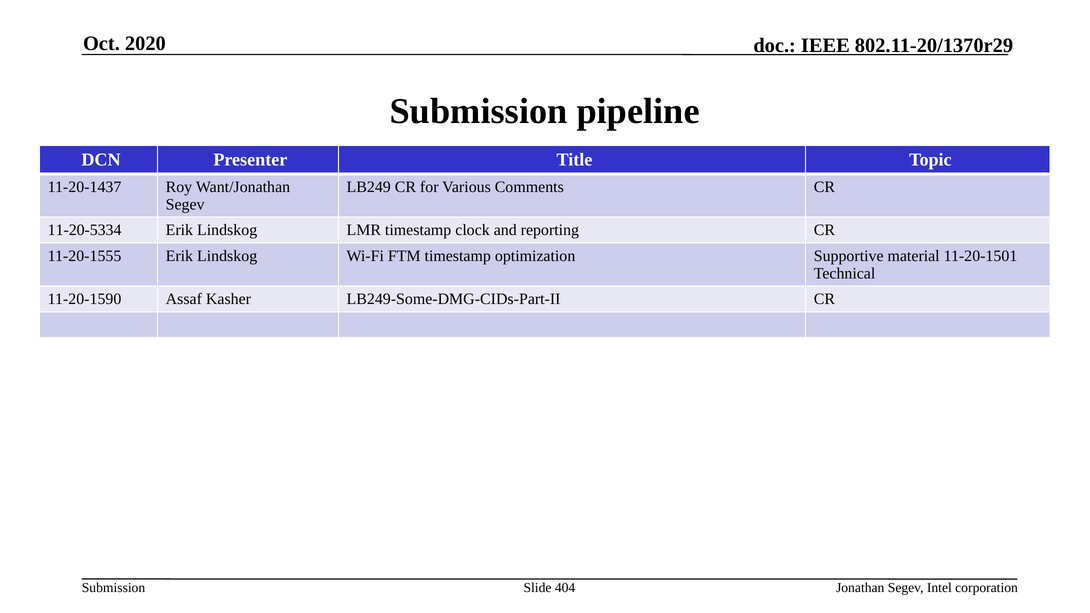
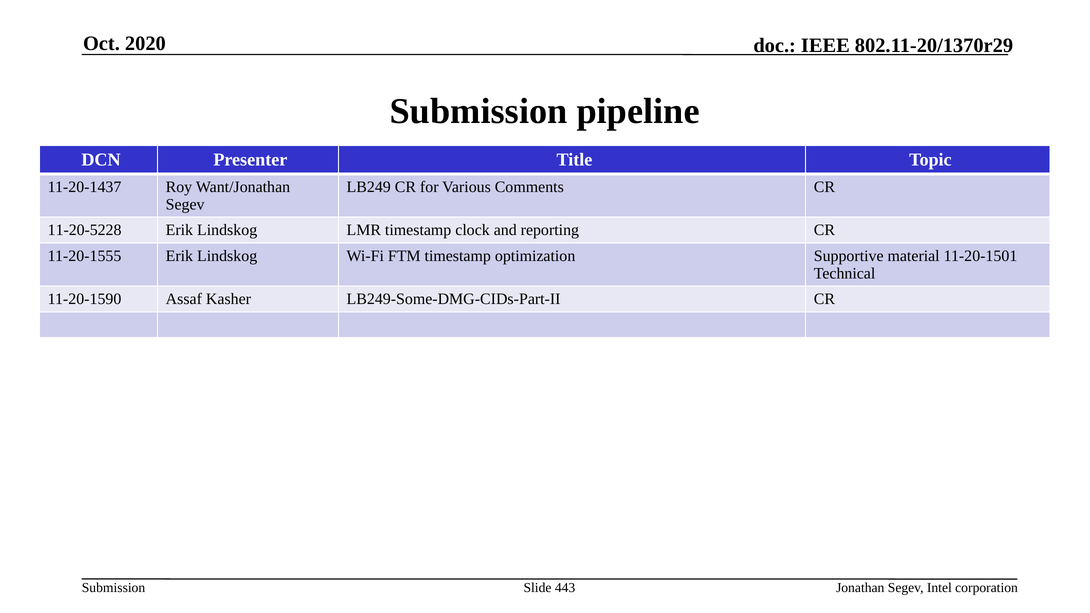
11-20-5334: 11-20-5334 -> 11-20-5228
404: 404 -> 443
